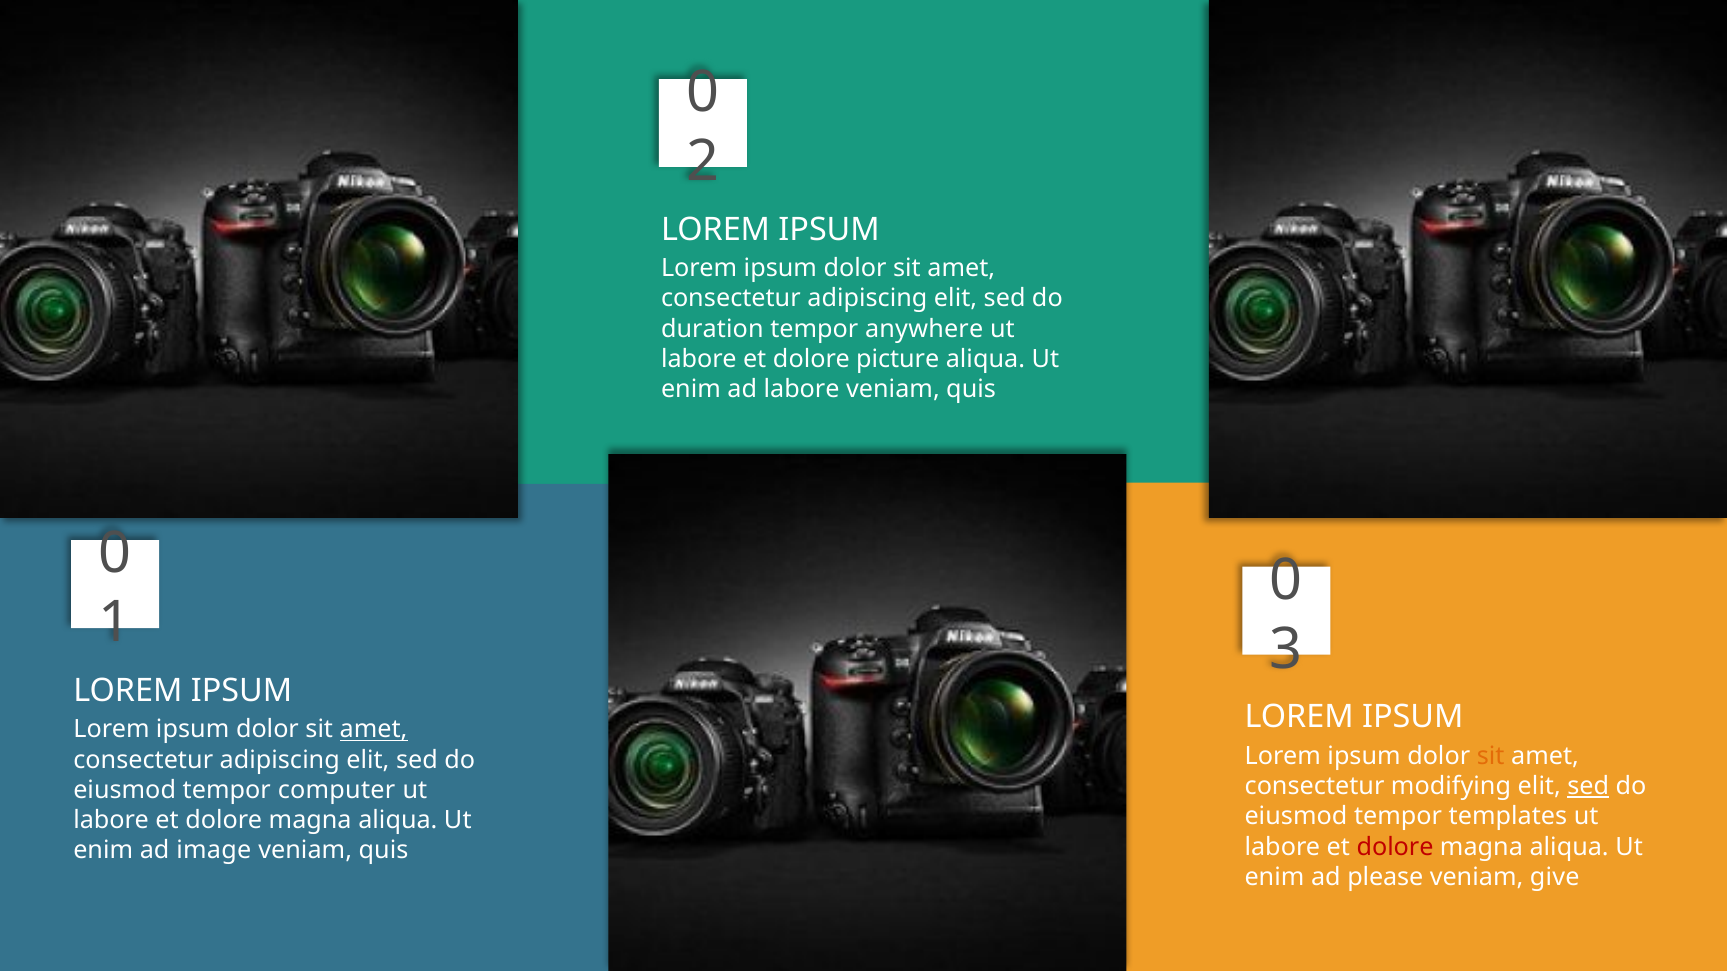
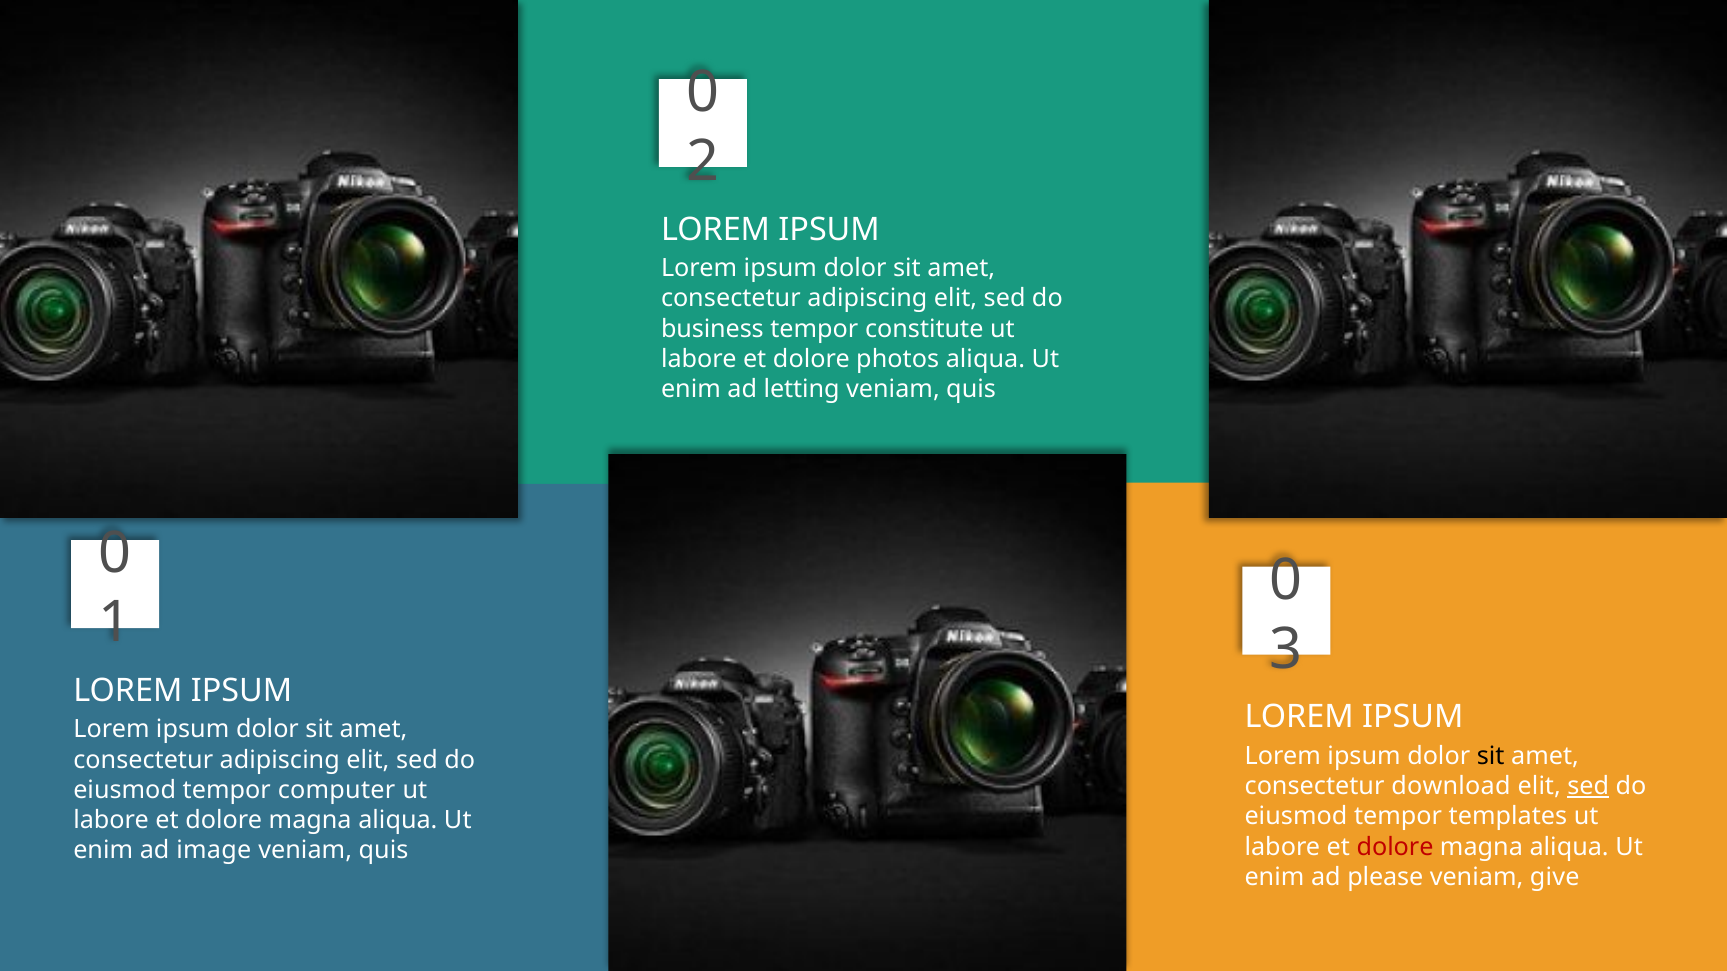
duration: duration -> business
anywhere: anywhere -> constitute
picture: picture -> photos
ad labore: labore -> letting
amet at (374, 730) underline: present -> none
sit at (1491, 756) colour: orange -> black
modifying: modifying -> download
